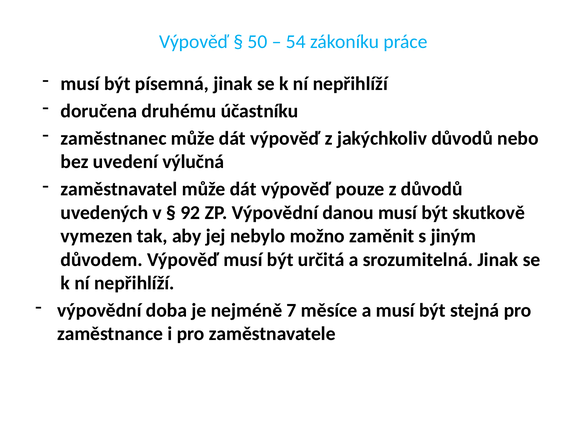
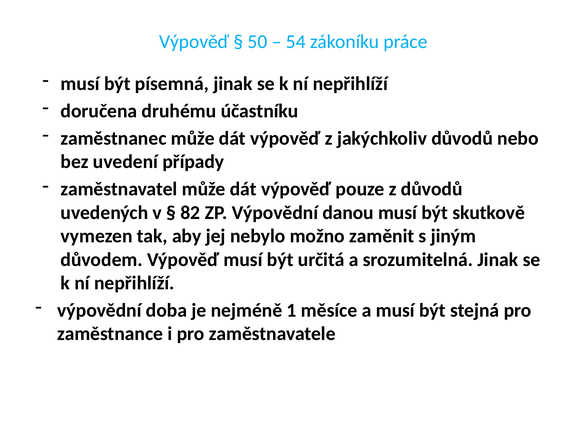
výlučná: výlučná -> případy
92: 92 -> 82
7: 7 -> 1
